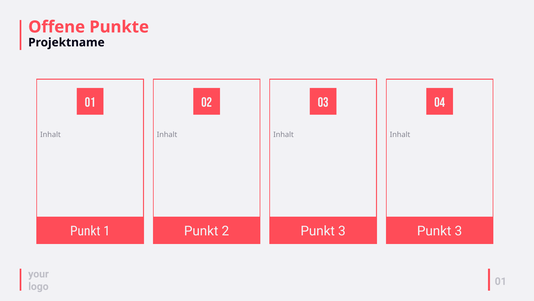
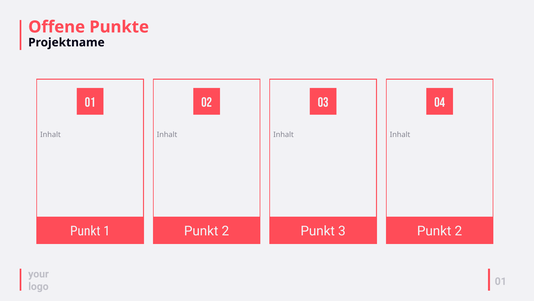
3 at (458, 231): 3 -> 2
